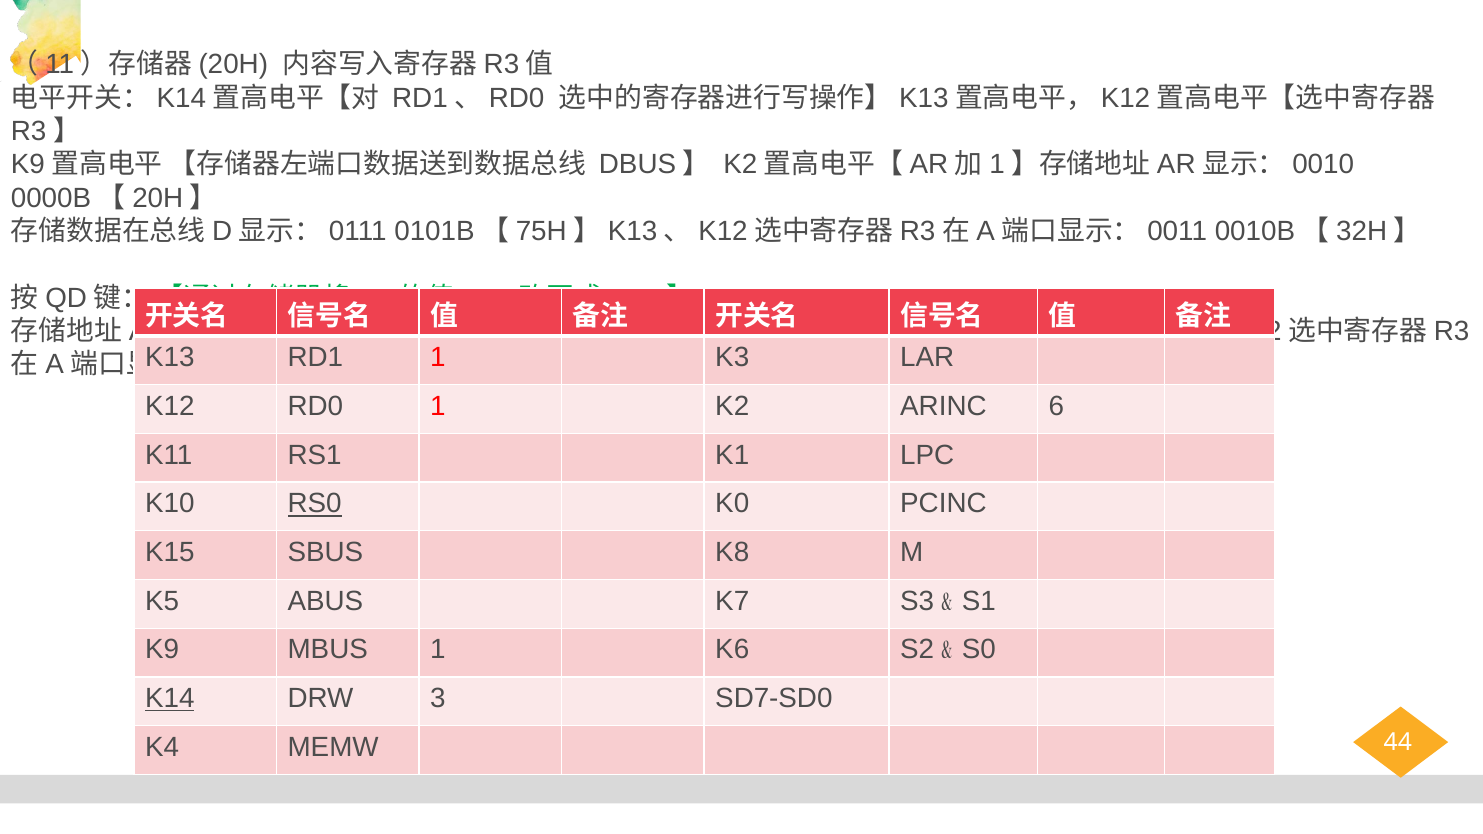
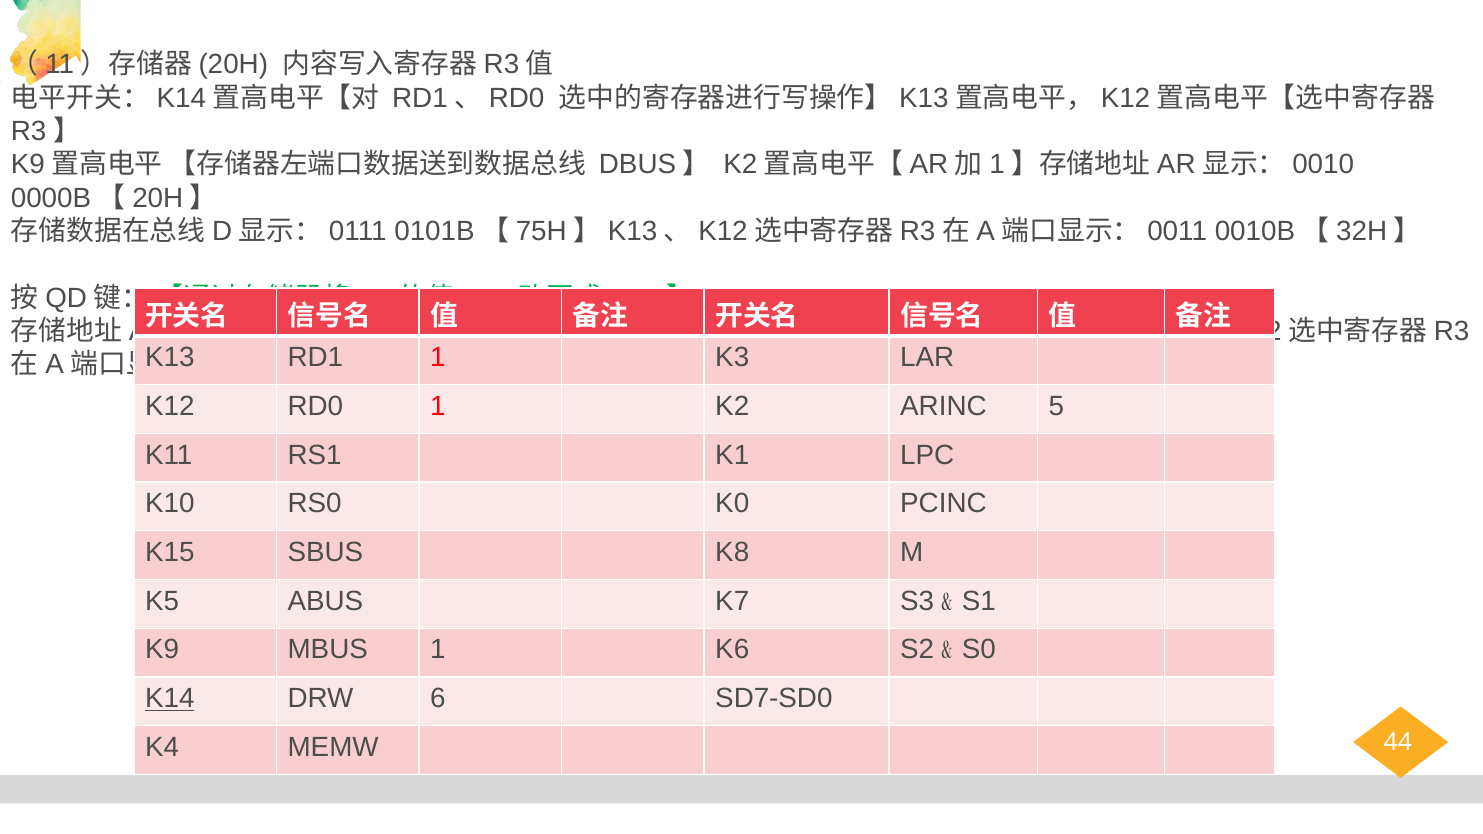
6: 6 -> 5
RS0 underline: present -> none
3: 3 -> 6
